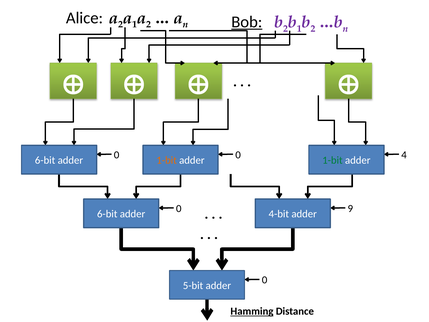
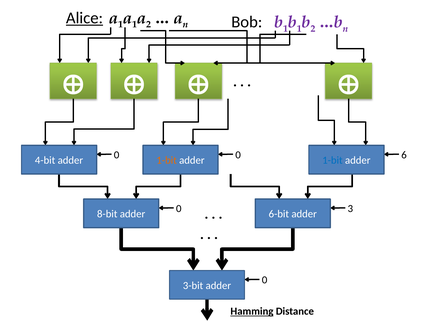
Alice underline: none -> present
2 at (120, 24): 2 -> 1
Bob underline: present -> none
2 at (286, 28): 2 -> 1
4: 4 -> 6
6-bit at (45, 160): 6-bit -> 4-bit
1-bit at (332, 160) colour: green -> blue
9: 9 -> 3
6-bit at (107, 214): 6-bit -> 8-bit
4-bit: 4-bit -> 6-bit
5-bit: 5-bit -> 3-bit
